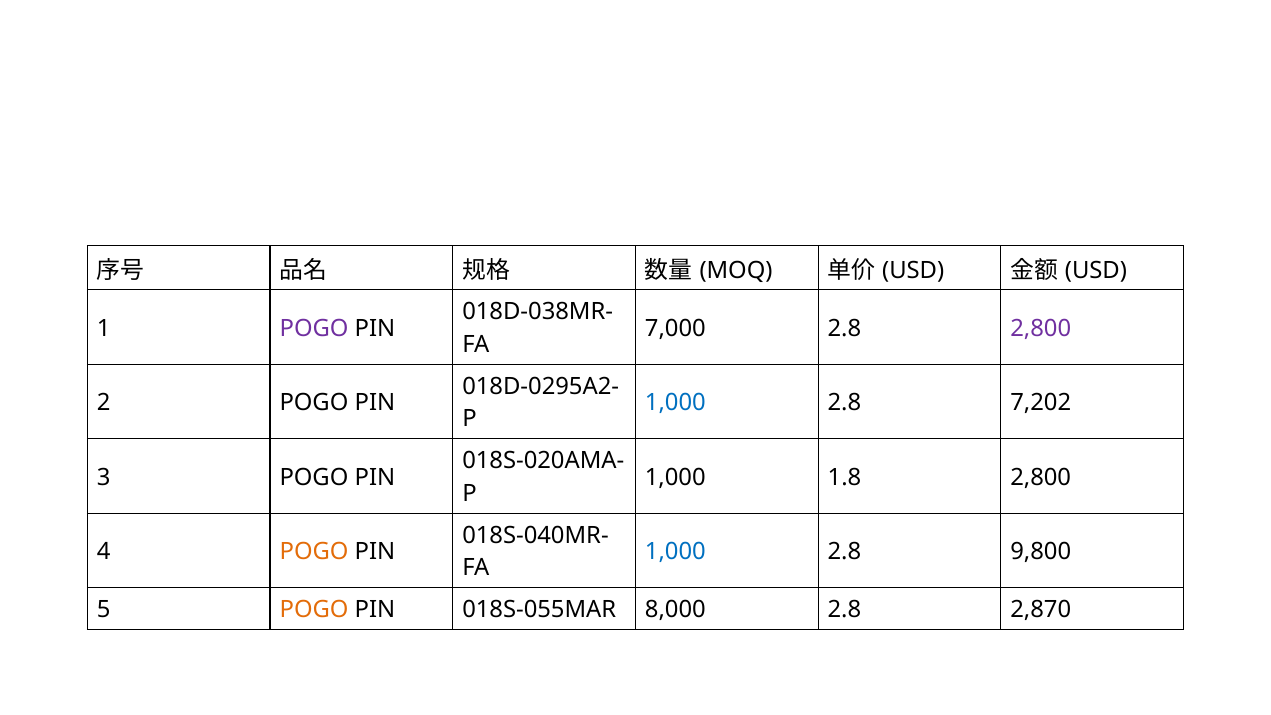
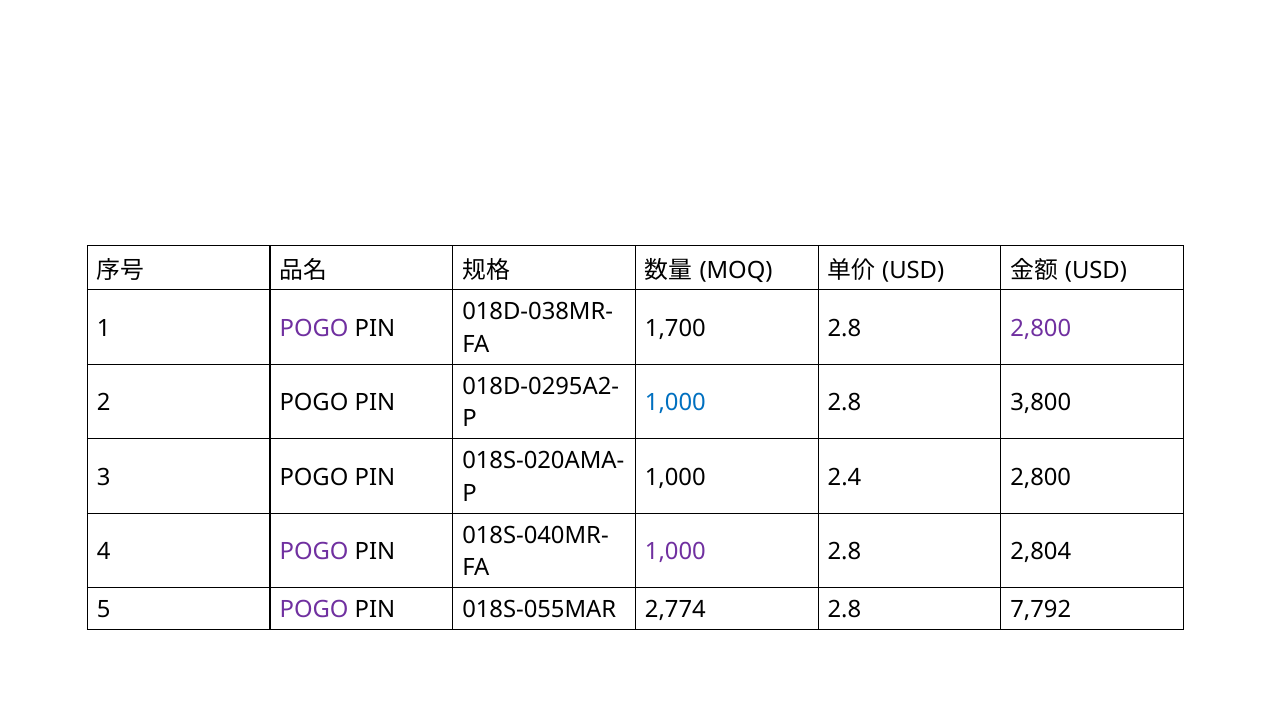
7,000: 7,000 -> 1,700
7,202: 7,202 -> 3,800
1.8: 1.8 -> 2.4
POGO at (314, 552) colour: orange -> purple
1,000 at (675, 552) colour: blue -> purple
9,800: 9,800 -> 2,804
POGO at (314, 610) colour: orange -> purple
8,000: 8,000 -> 2,774
2,870: 2,870 -> 7,792
